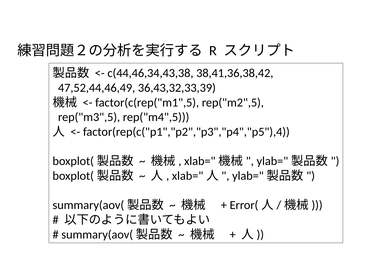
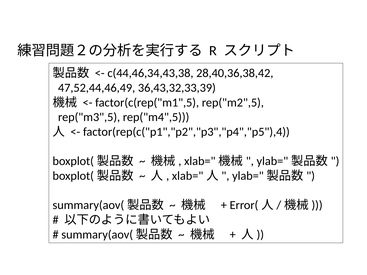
38,41,36,38,42: 38,41,36,38,42 -> 28,40,36,38,42
